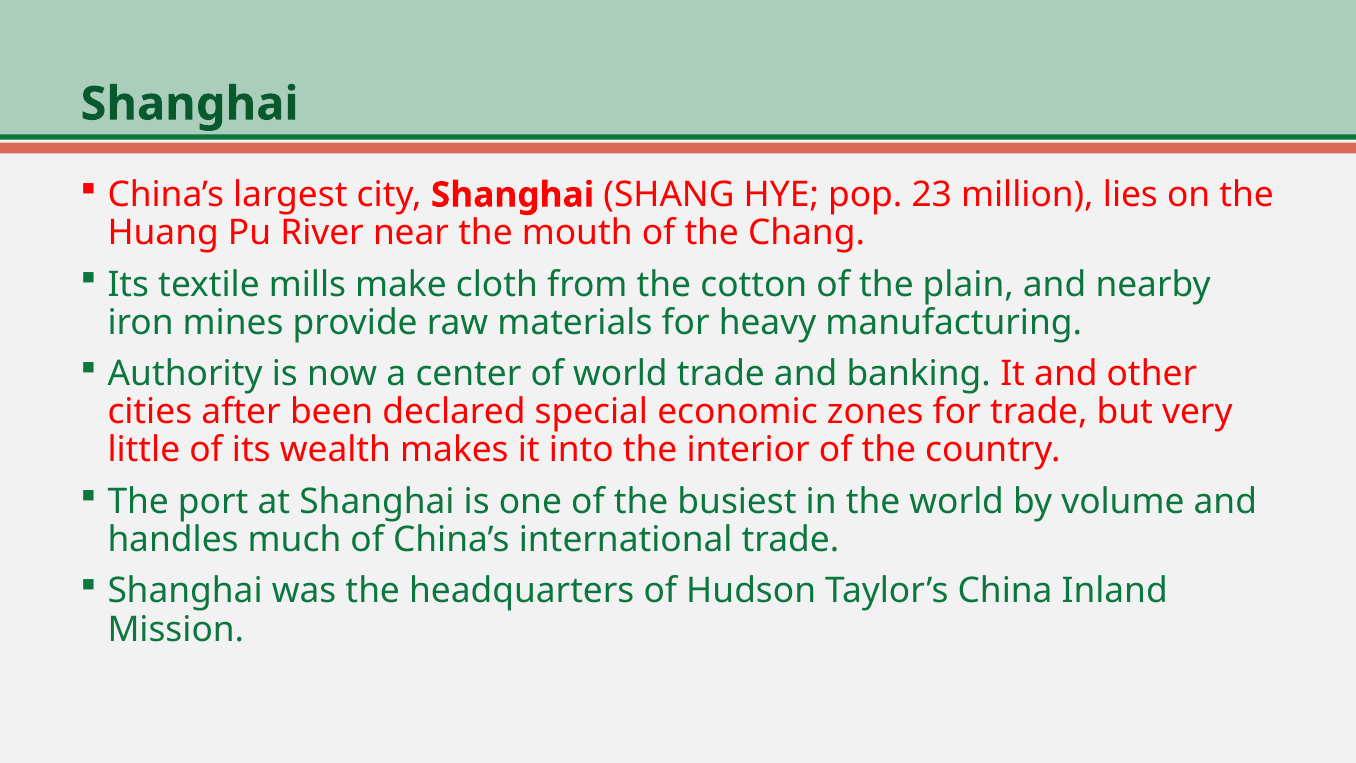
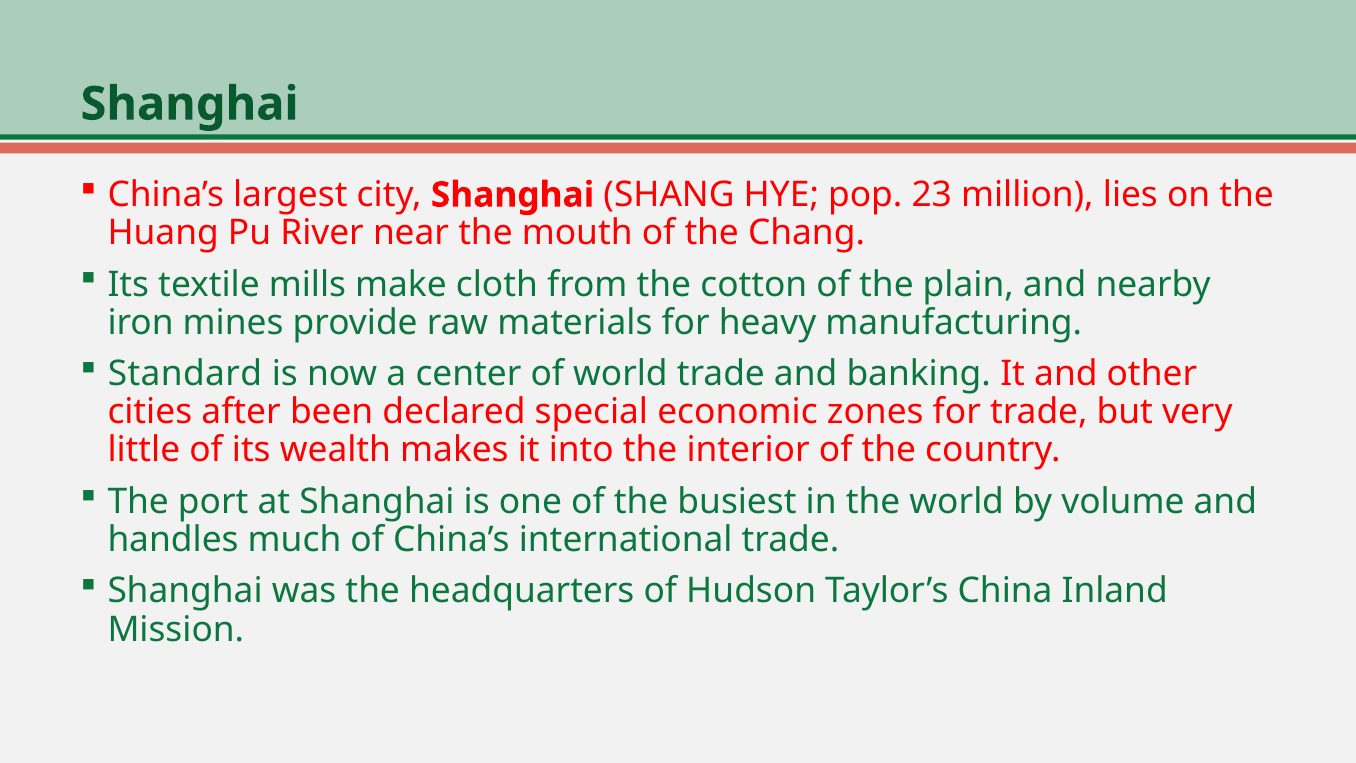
Authority: Authority -> Standard
